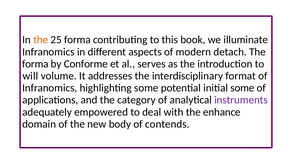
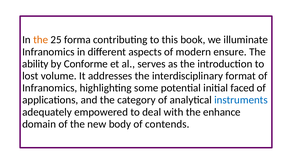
detach: detach -> ensure
forma at (35, 64): forma -> ability
will: will -> lost
initial some: some -> faced
instruments colour: purple -> blue
